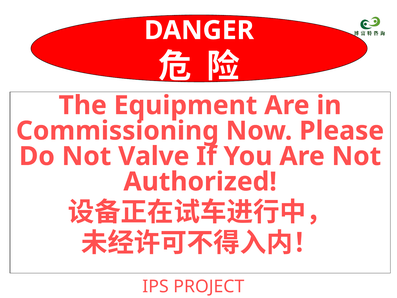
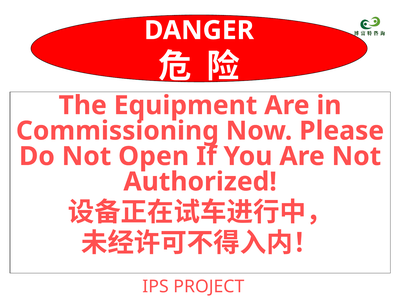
Valve: Valve -> Open
